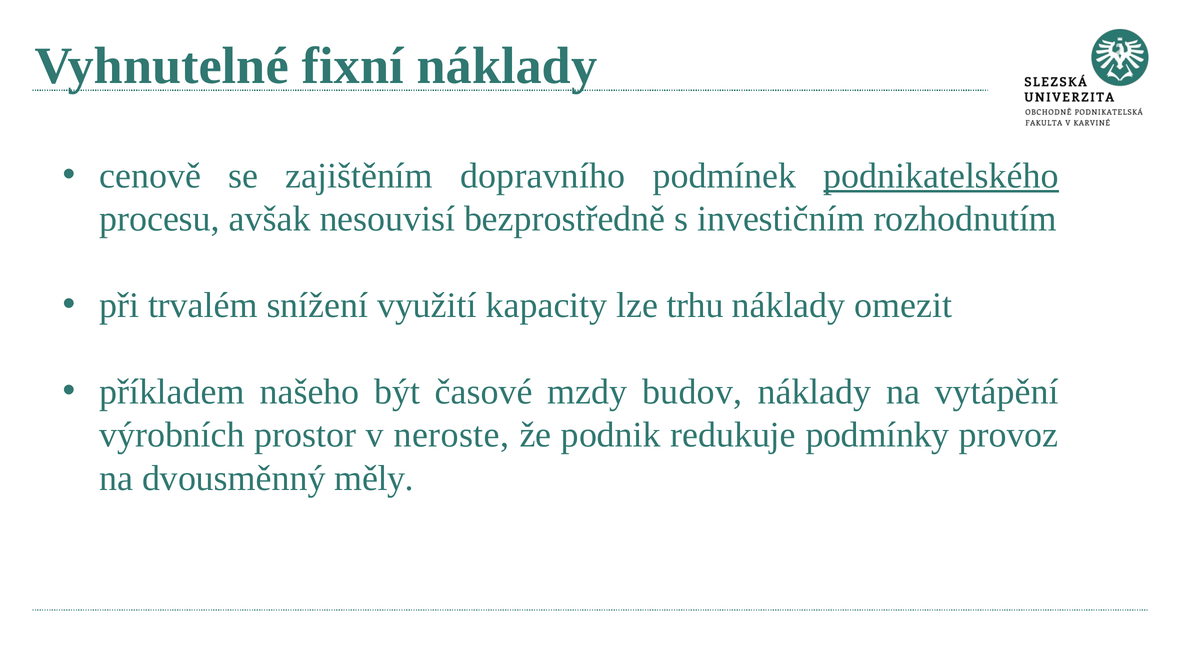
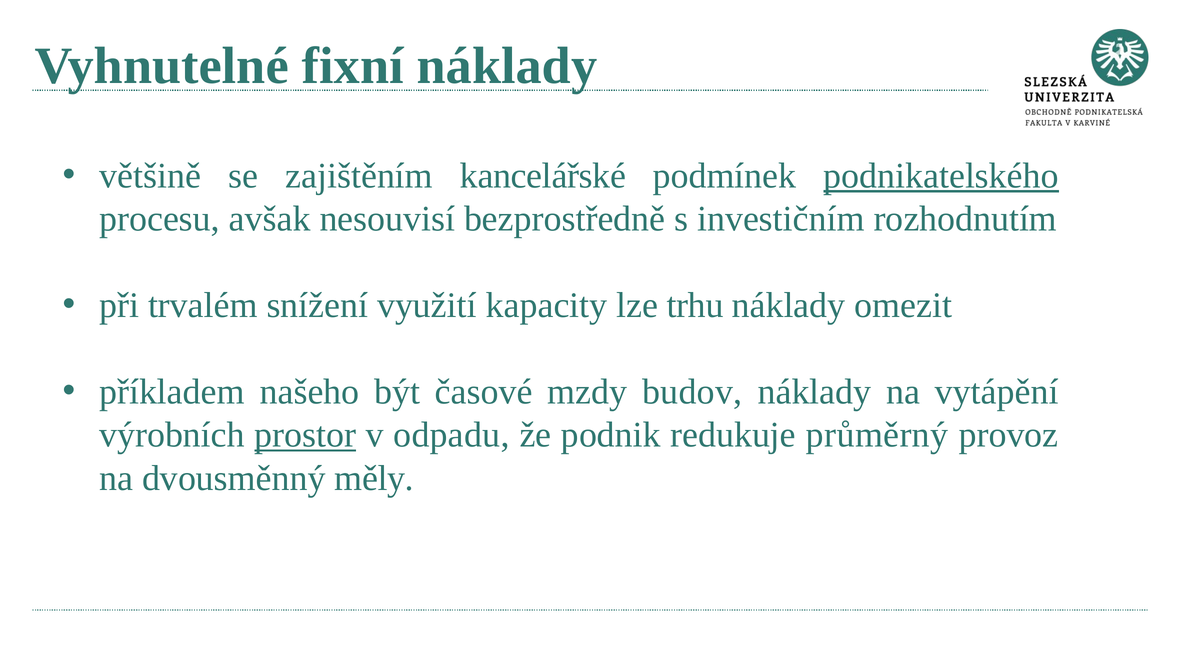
cenově: cenově -> většině
dopravního: dopravního -> kancelářské
prostor underline: none -> present
neroste: neroste -> odpadu
podmínky: podmínky -> průměrný
